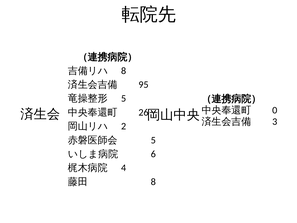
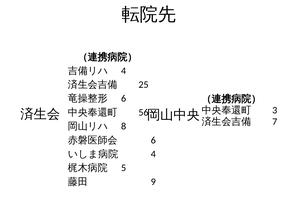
8 at (124, 71): 8 -> 4
95: 95 -> 25
5 at (124, 98): 5 -> 6
0: 0 -> 3
26: 26 -> 56
3: 3 -> 7
2: 2 -> 8
5 at (153, 140): 5 -> 6
6 at (153, 154): 6 -> 4
4: 4 -> 5
8 at (153, 182): 8 -> 9
